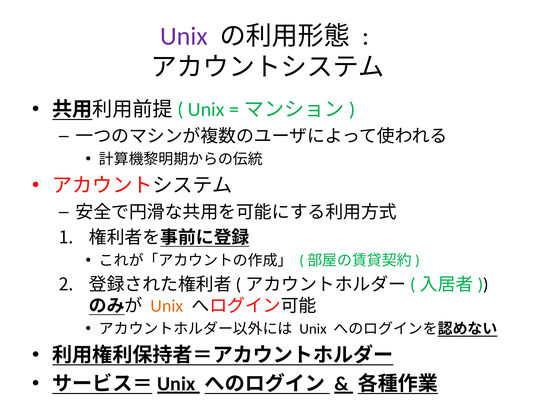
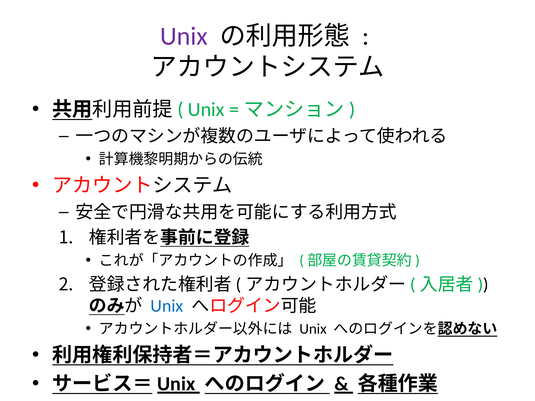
Unix at (167, 306) colour: orange -> blue
